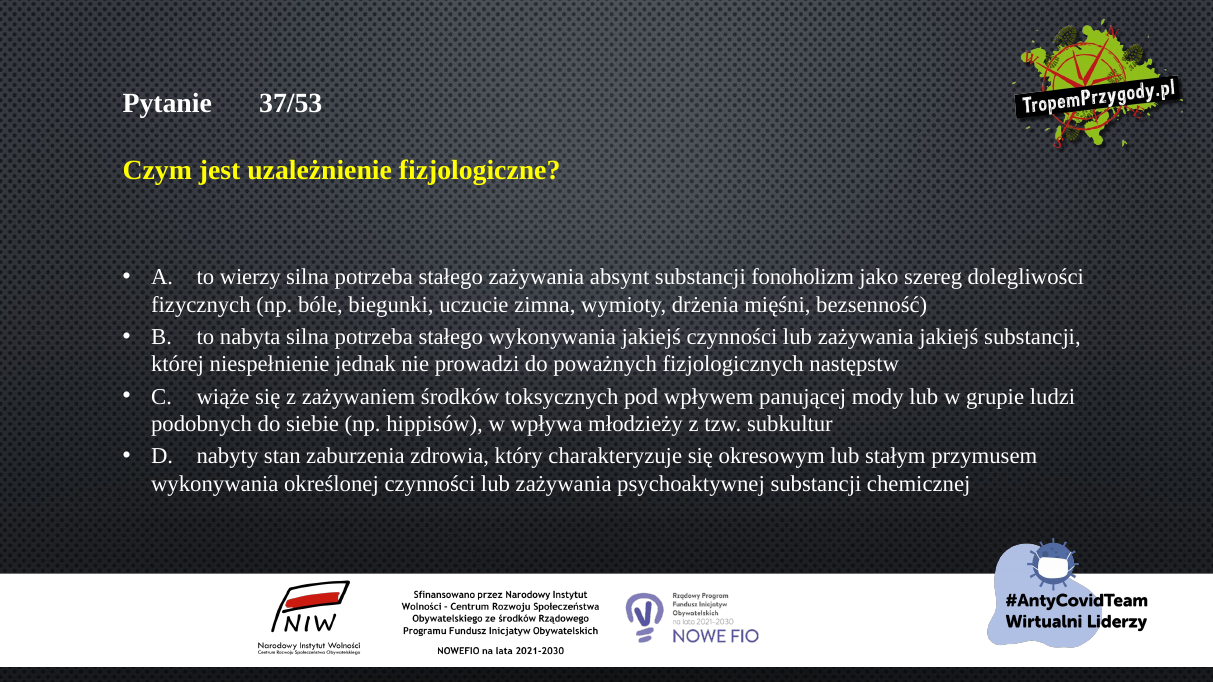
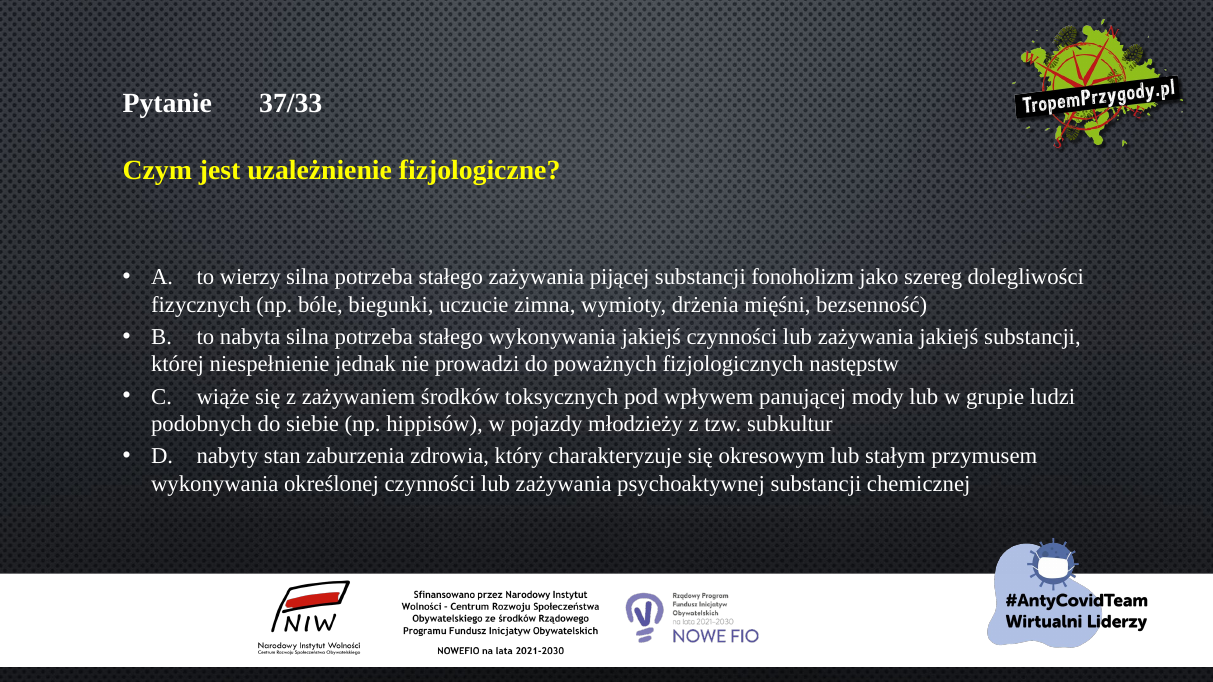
37/53: 37/53 -> 37/33
absynt: absynt -> pijącej
wpływa: wpływa -> pojazdy
